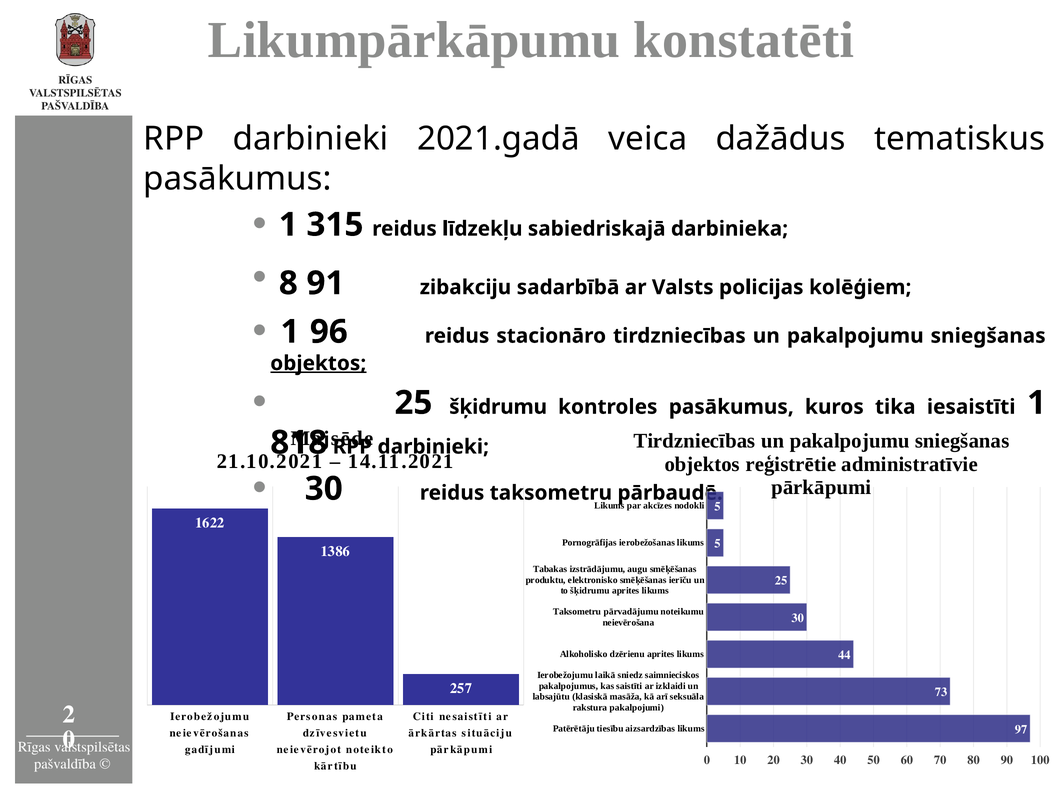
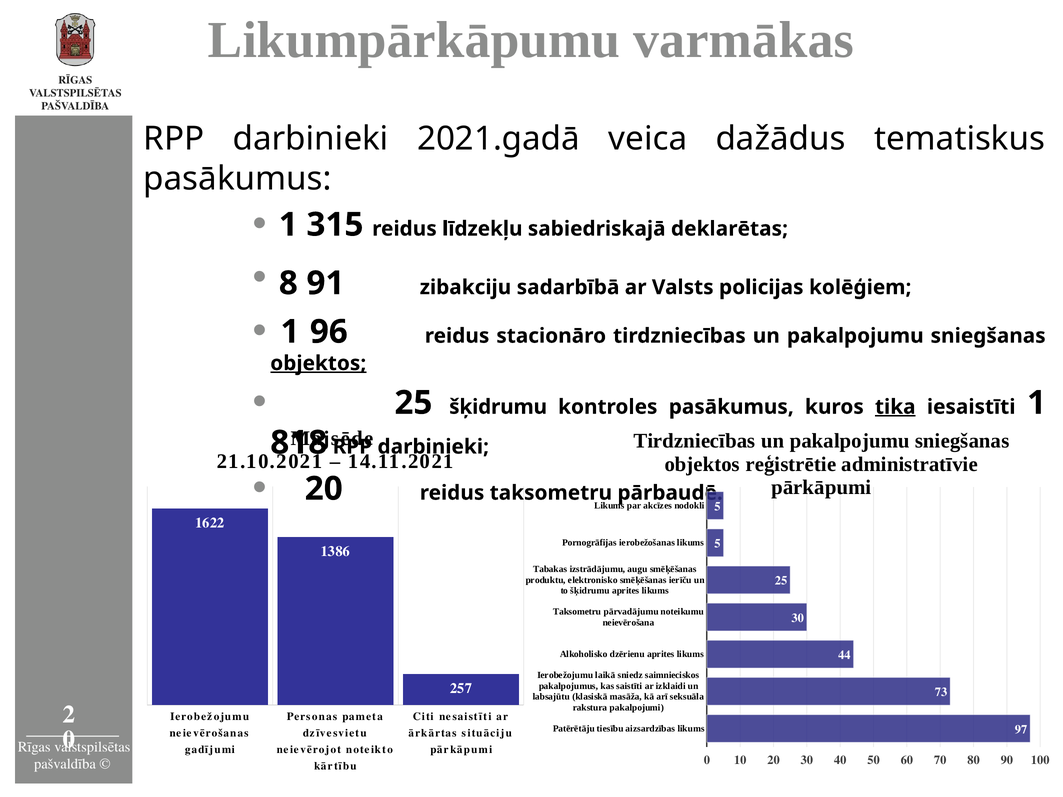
konstatēti: konstatēti -> varmākas
darbinieka: darbinieka -> deklarētas
tika underline: none -> present
30 at (324, 489): 30 -> 20
